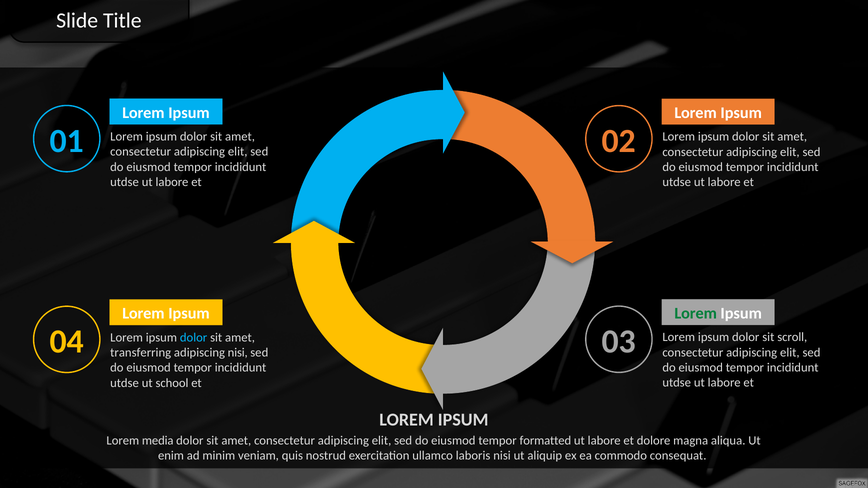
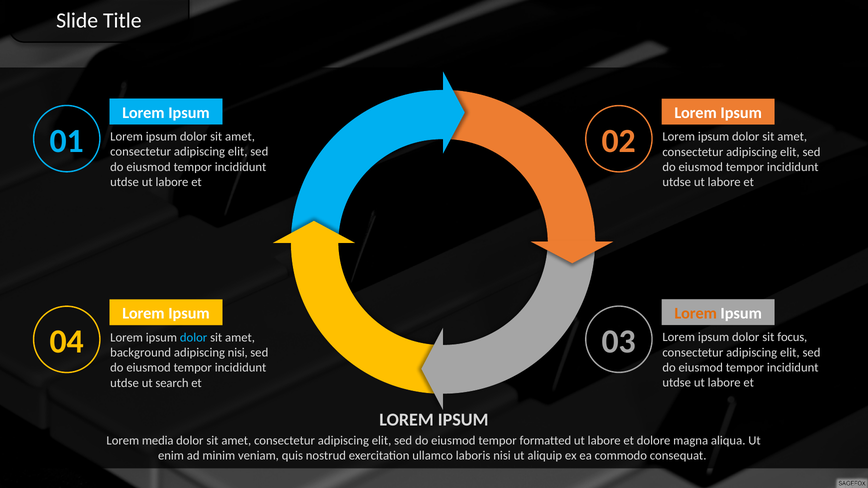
Lorem at (696, 313) colour: green -> orange
scroll: scroll -> focus
transferring: transferring -> background
school: school -> search
